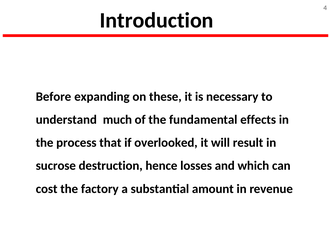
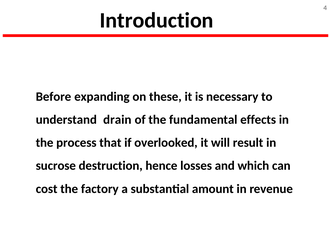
much: much -> drain
